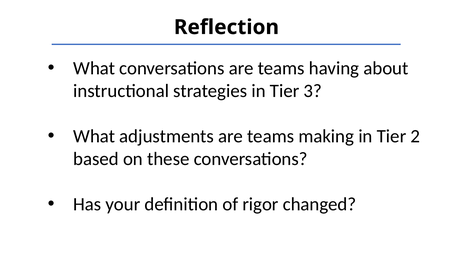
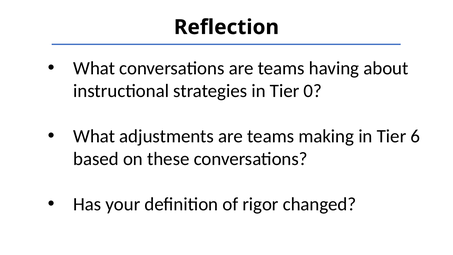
3: 3 -> 0
2: 2 -> 6
